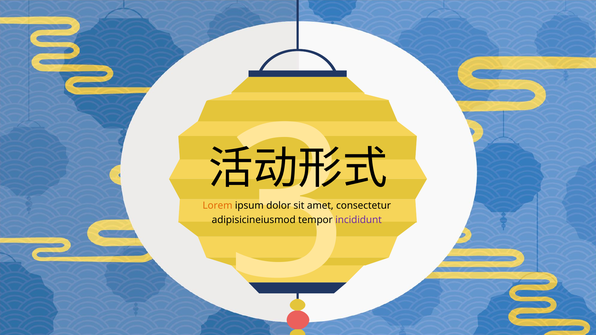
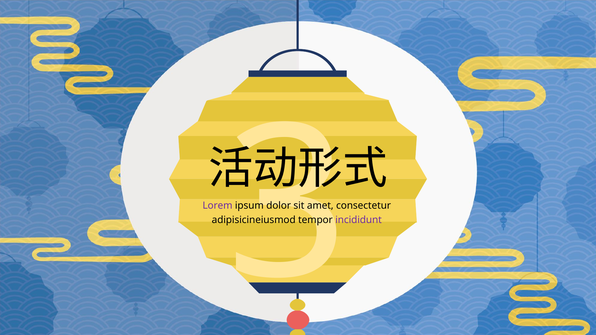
Lorem colour: orange -> purple
